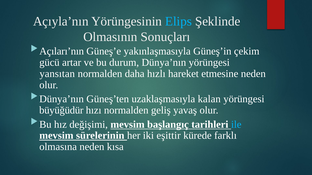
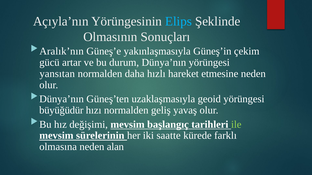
Açıları’nın: Açıları’nın -> Aralık’nın
kalan: kalan -> geoid
ile colour: light blue -> light green
eşittir: eşittir -> saatte
kısa: kısa -> alan
